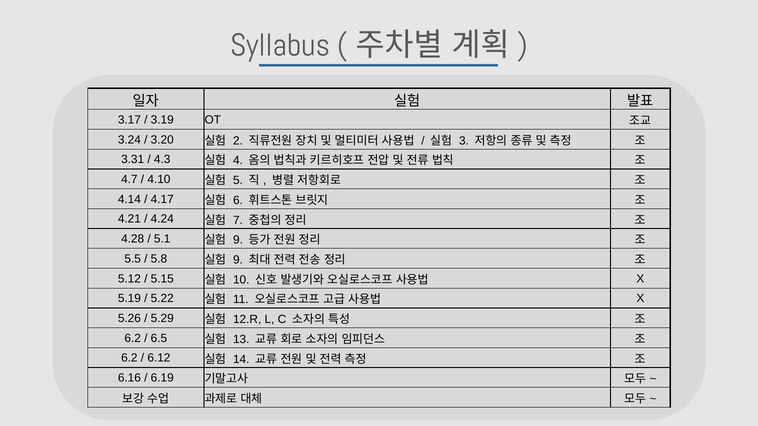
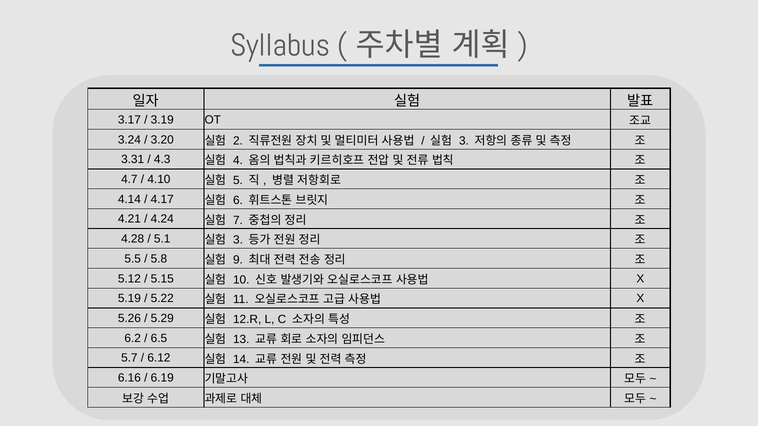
9 at (238, 240): 9 -> 3
6.2 at (129, 358): 6.2 -> 5.7
